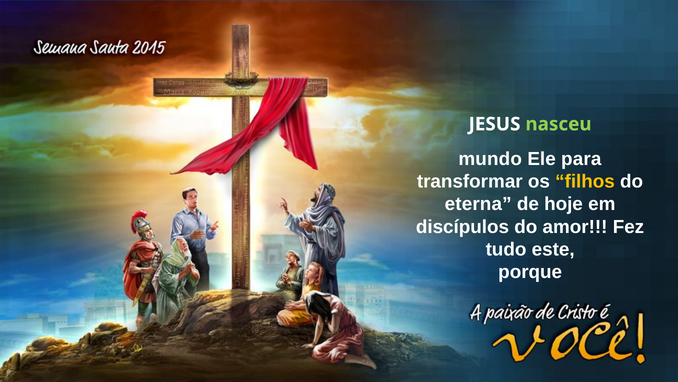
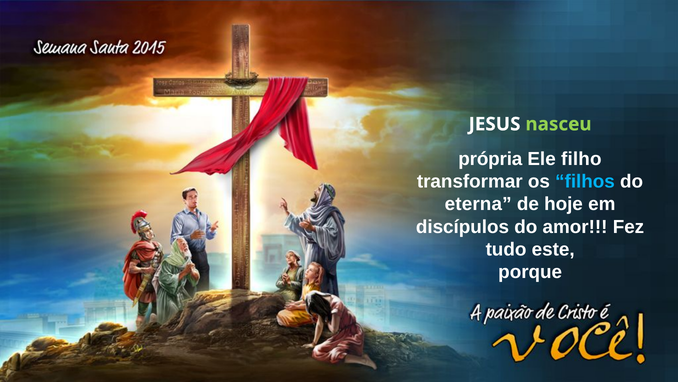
mundo: mundo -> própria
para: para -> filho
filhos colour: yellow -> light blue
